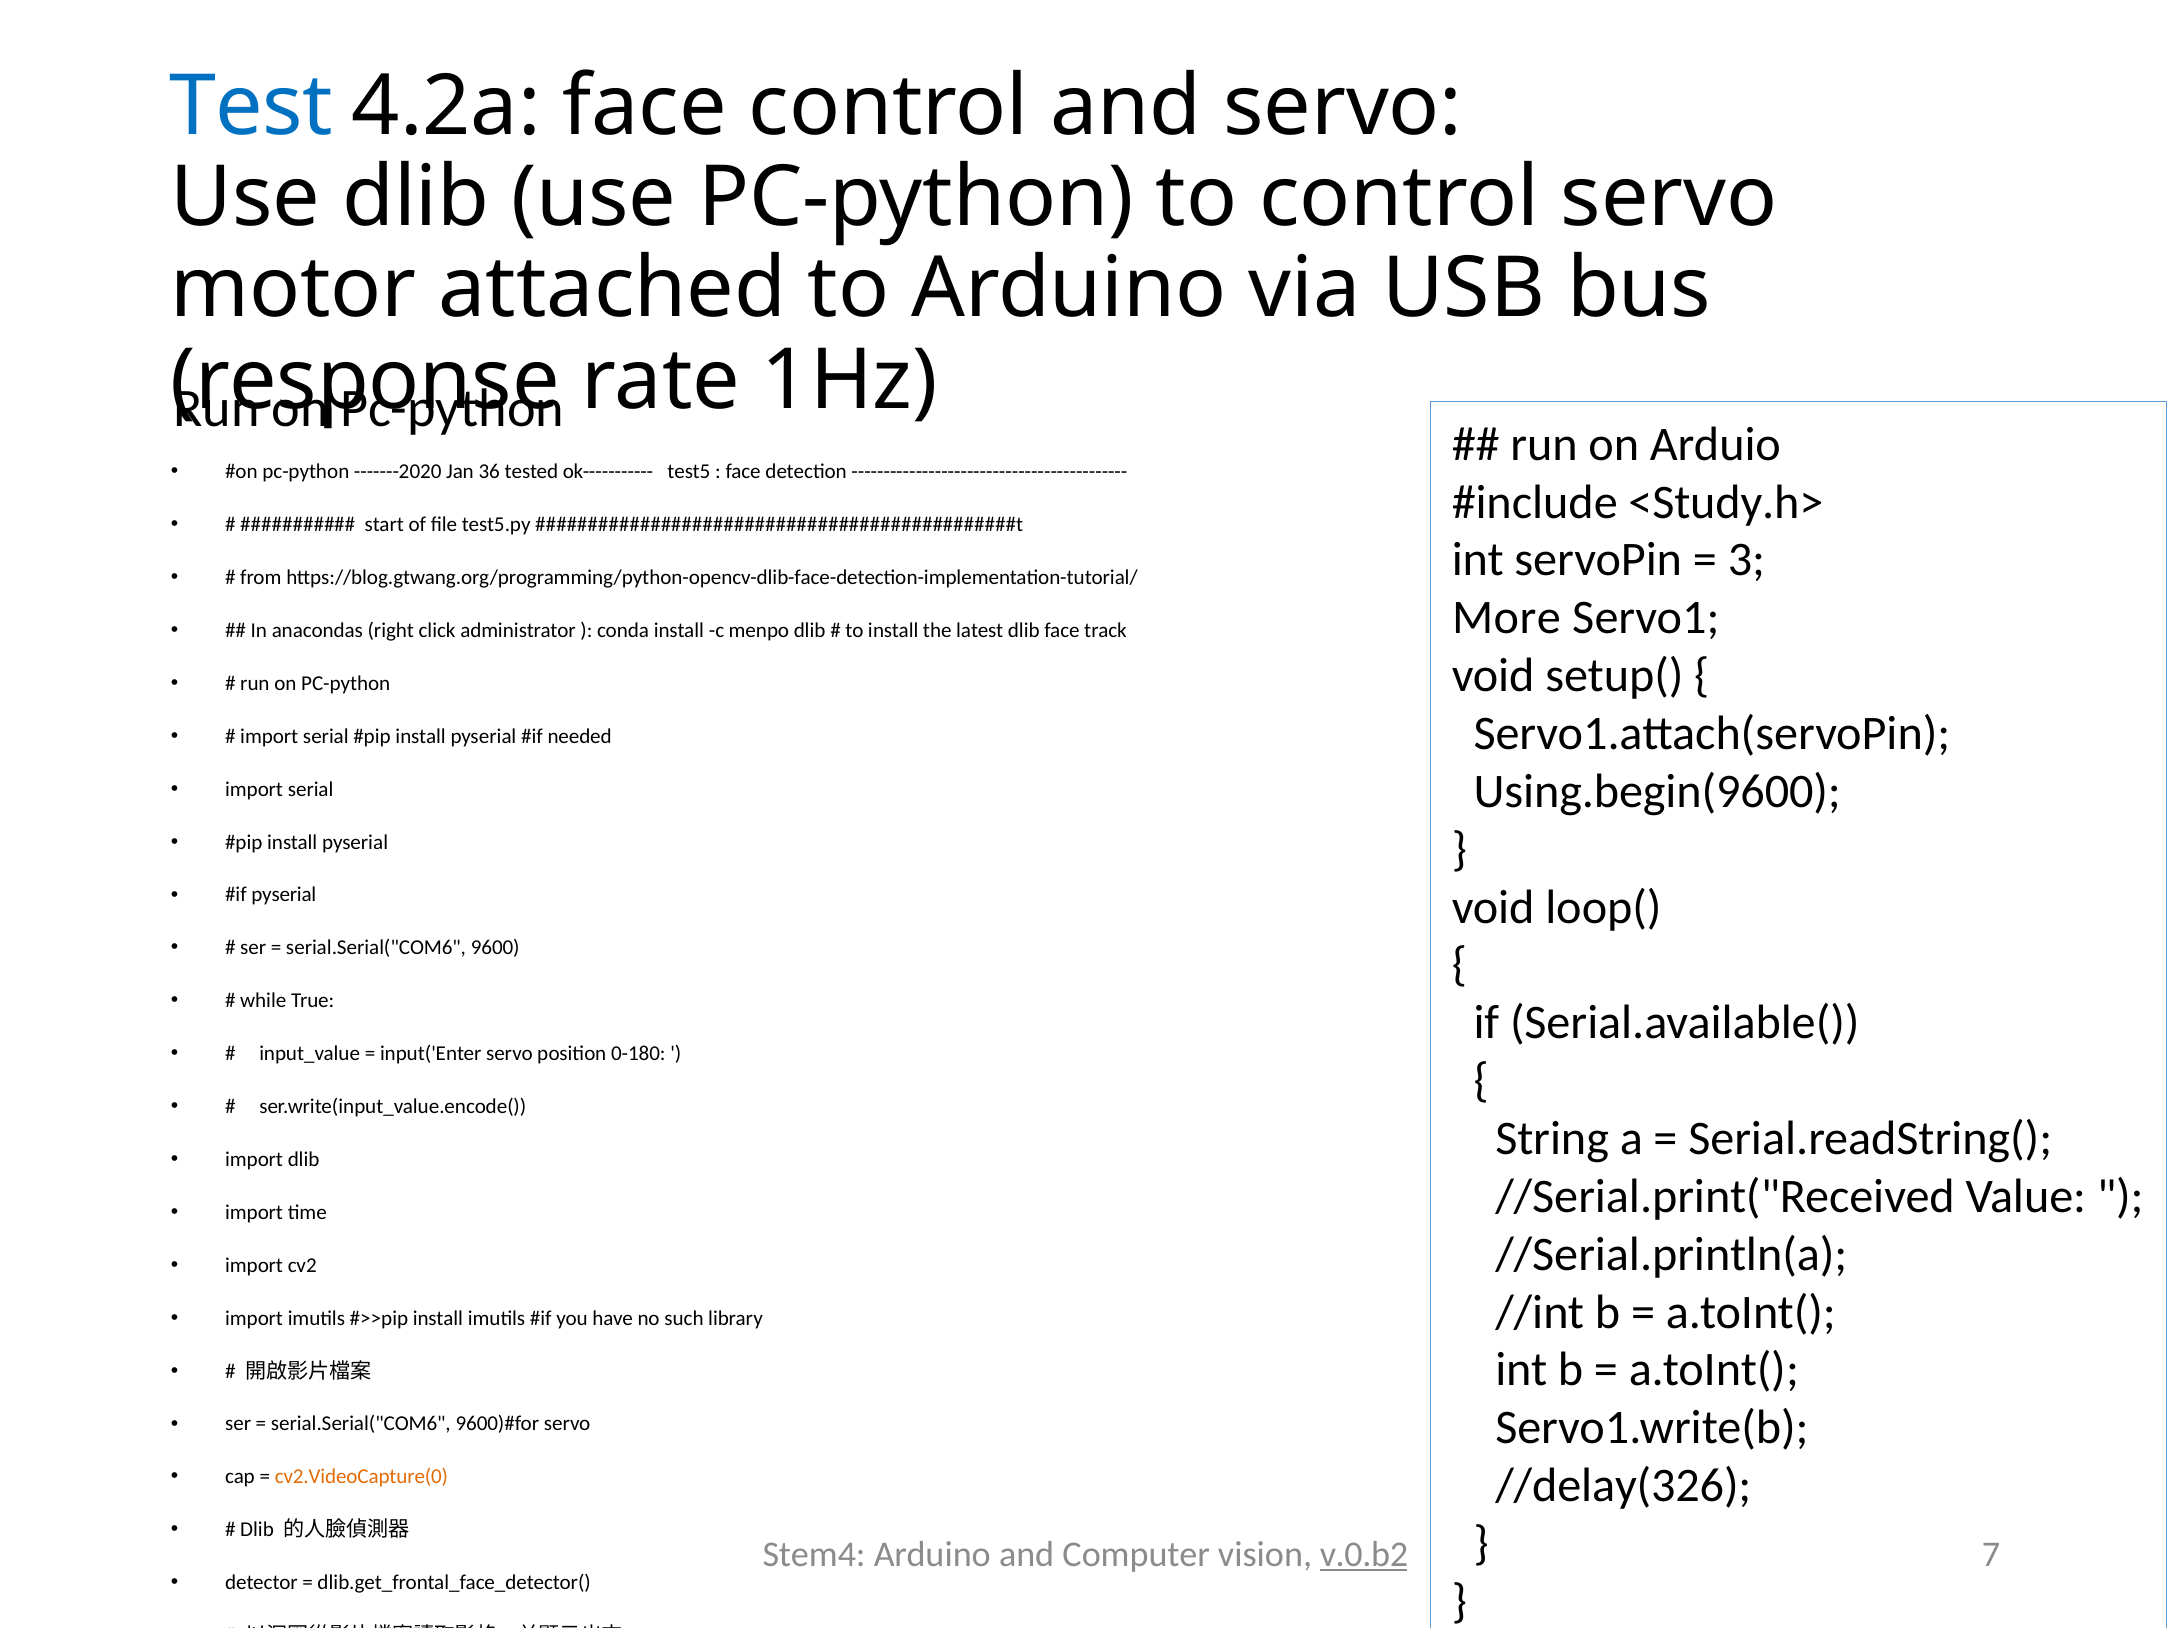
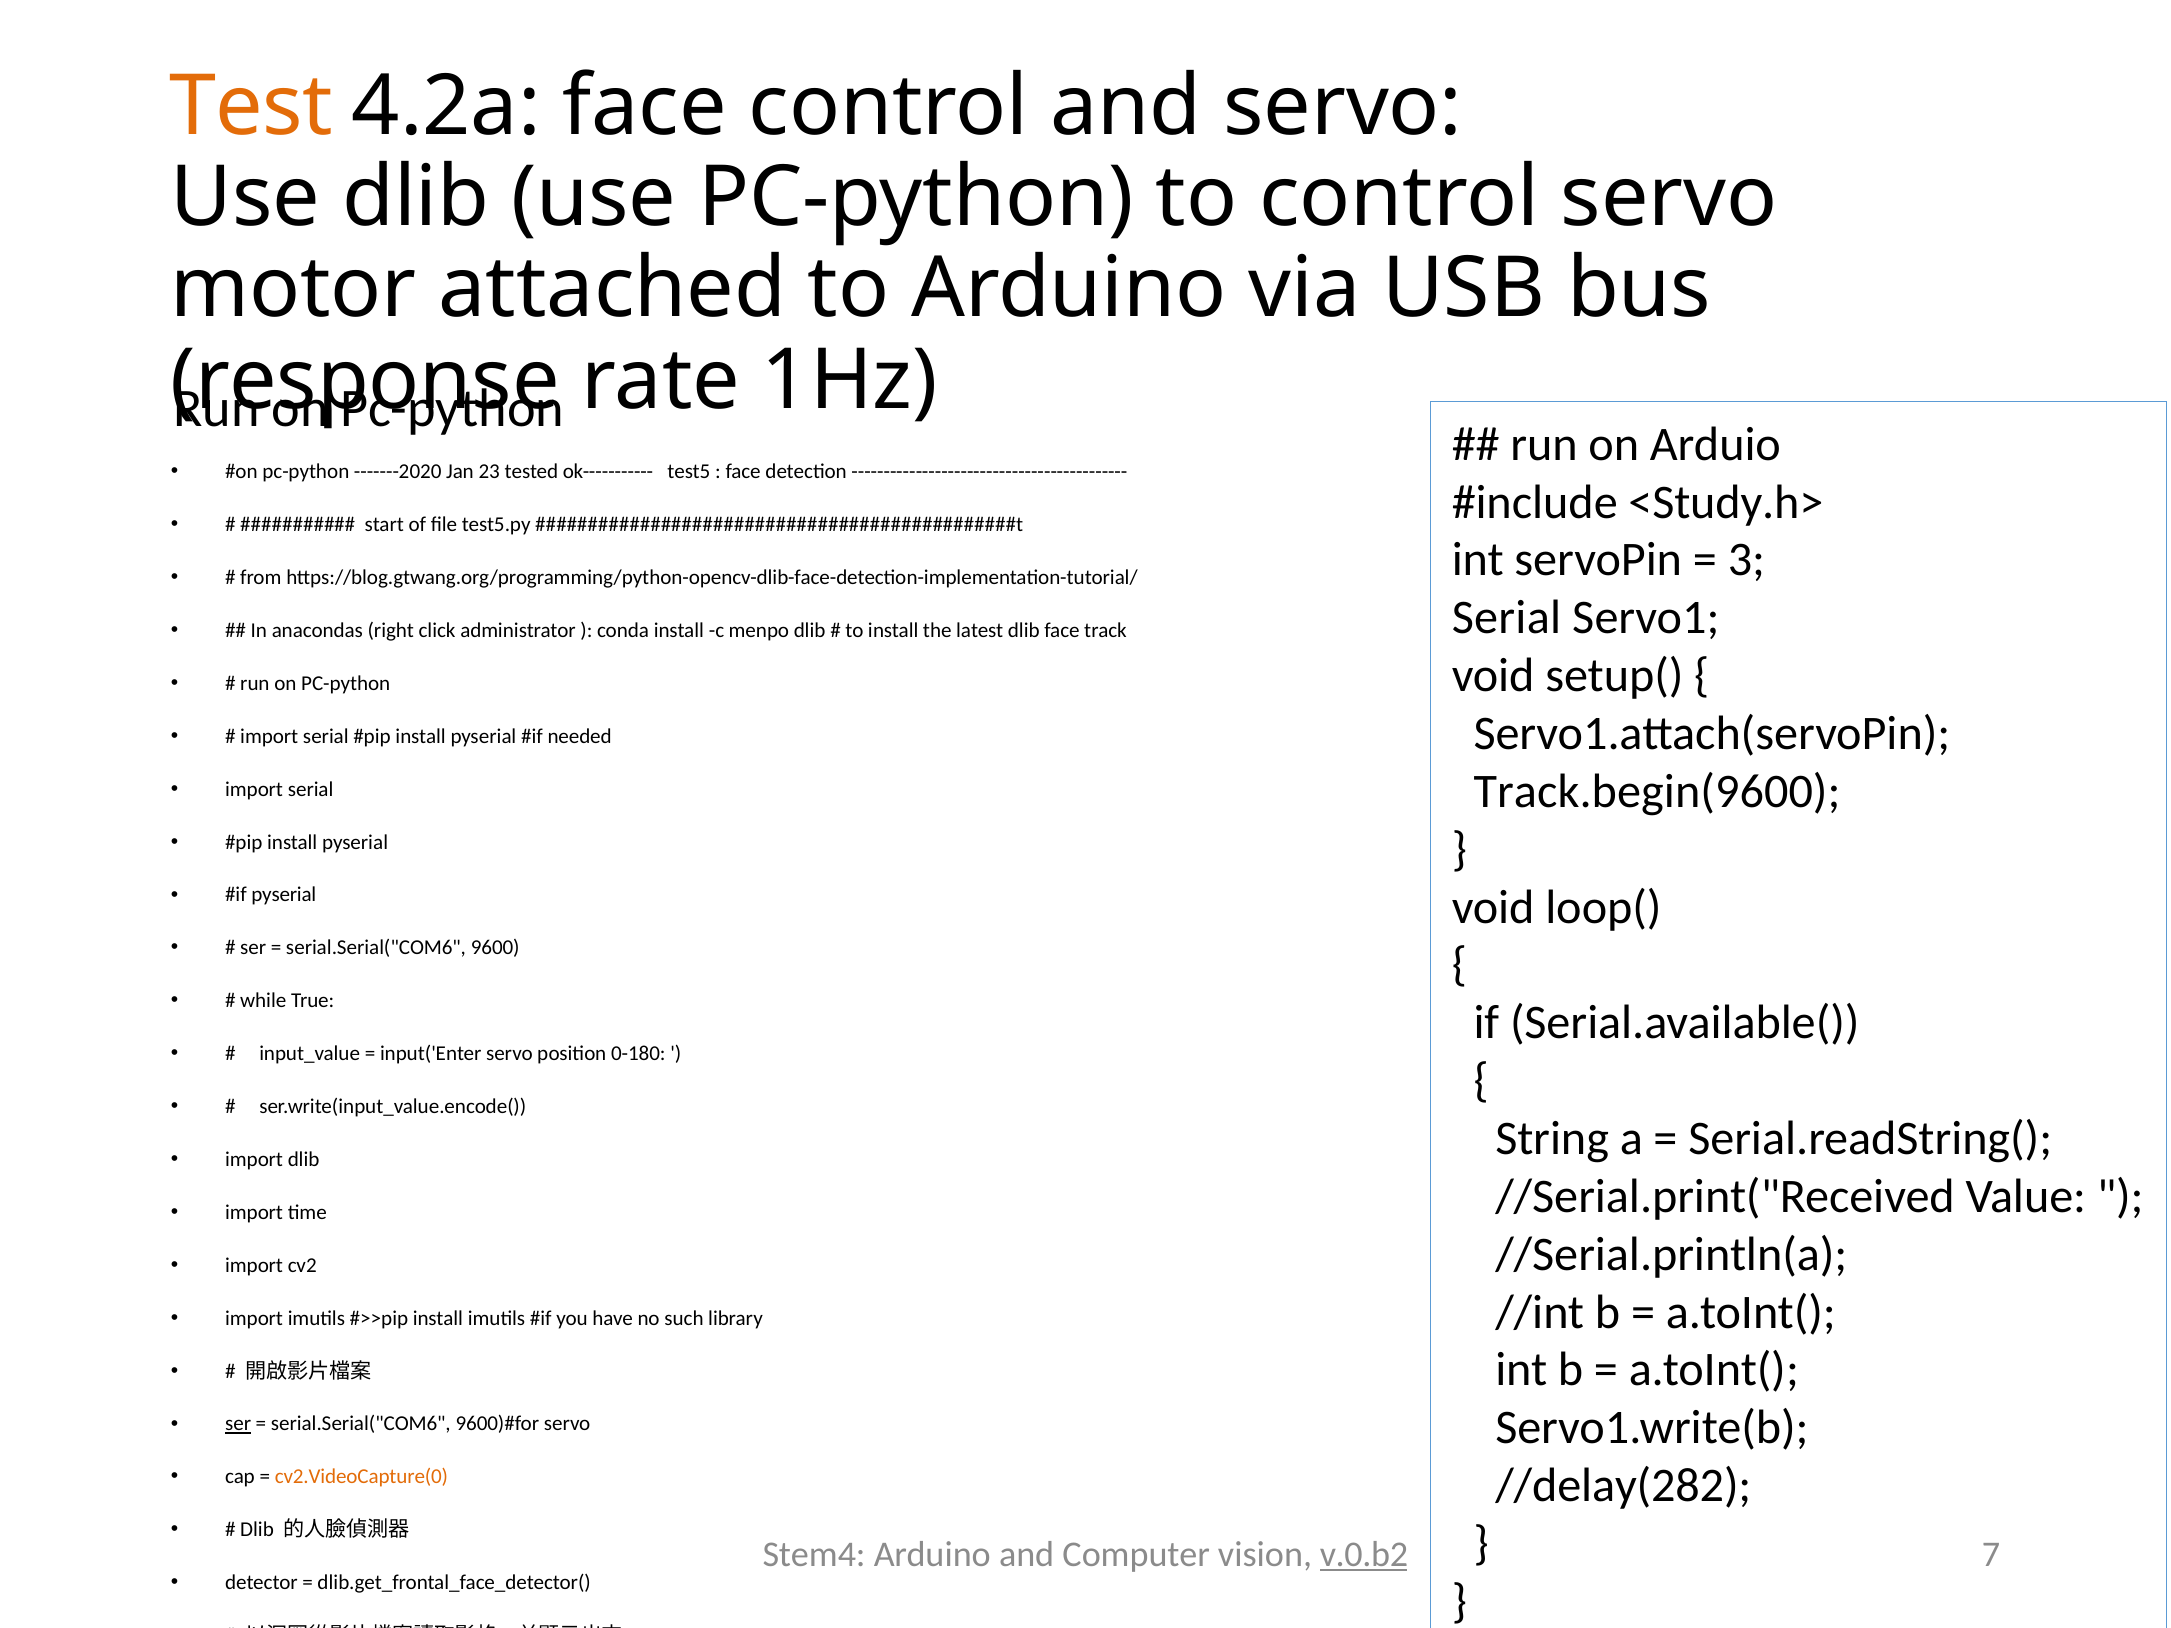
Test colour: blue -> orange
36: 36 -> 23
More at (1506, 618): More -> Serial
Using.begin(9600: Using.begin(9600 -> Track.begin(9600
ser at (238, 1424) underline: none -> present
//delay(326: //delay(326 -> //delay(282
